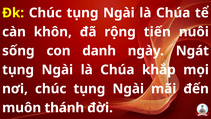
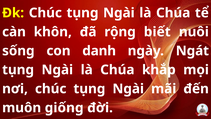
tiến: tiến -> biết
thánh: thánh -> giống
